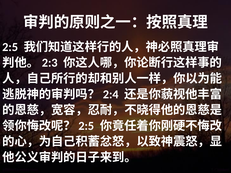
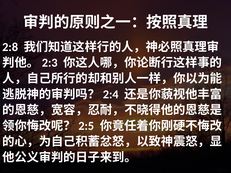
2:5: 2:5 -> 2:8
